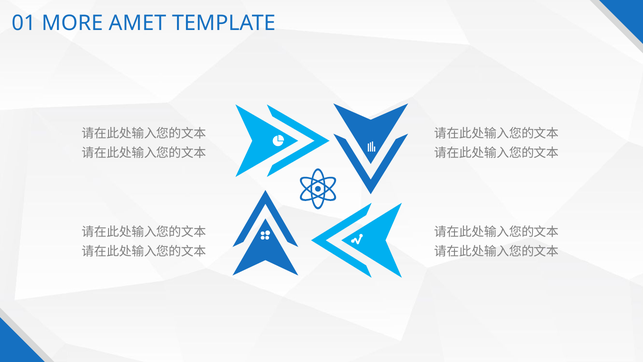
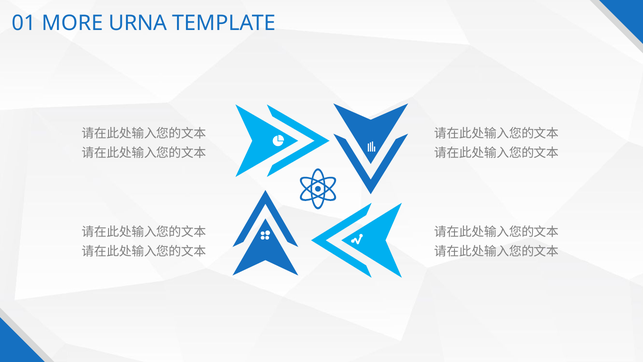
AMET: AMET -> URNA
